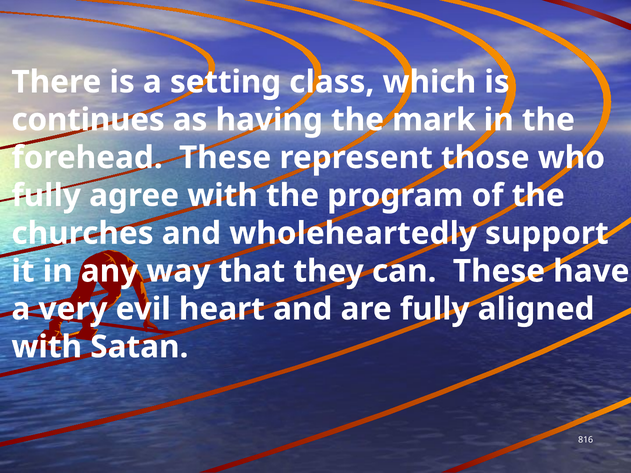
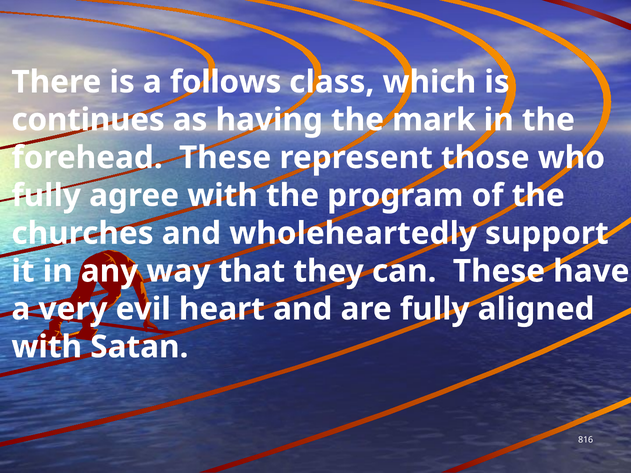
setting: setting -> follows
